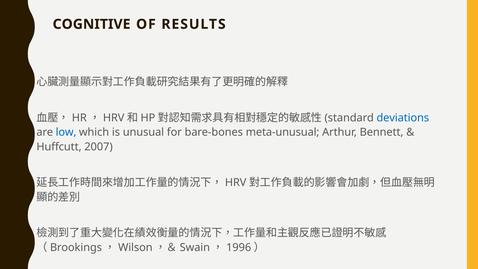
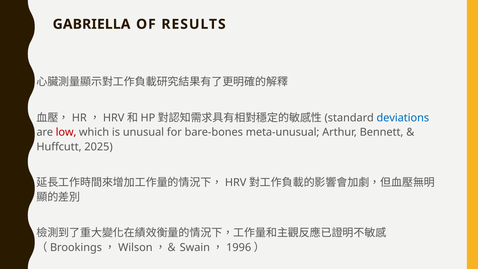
COGNITIVE: COGNITIVE -> GABRIELLA
low colour: blue -> red
2007: 2007 -> 2025
